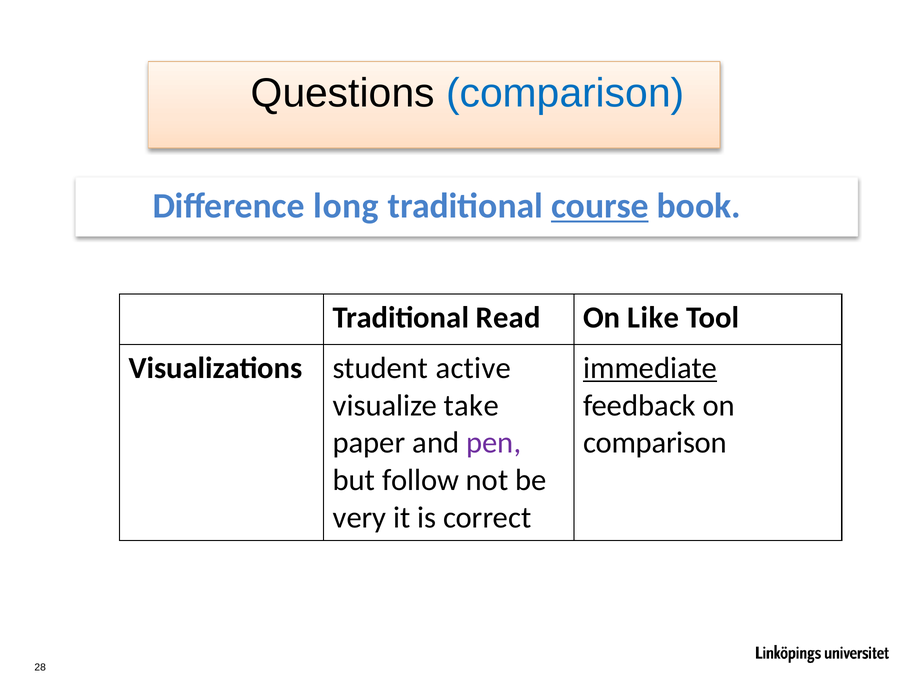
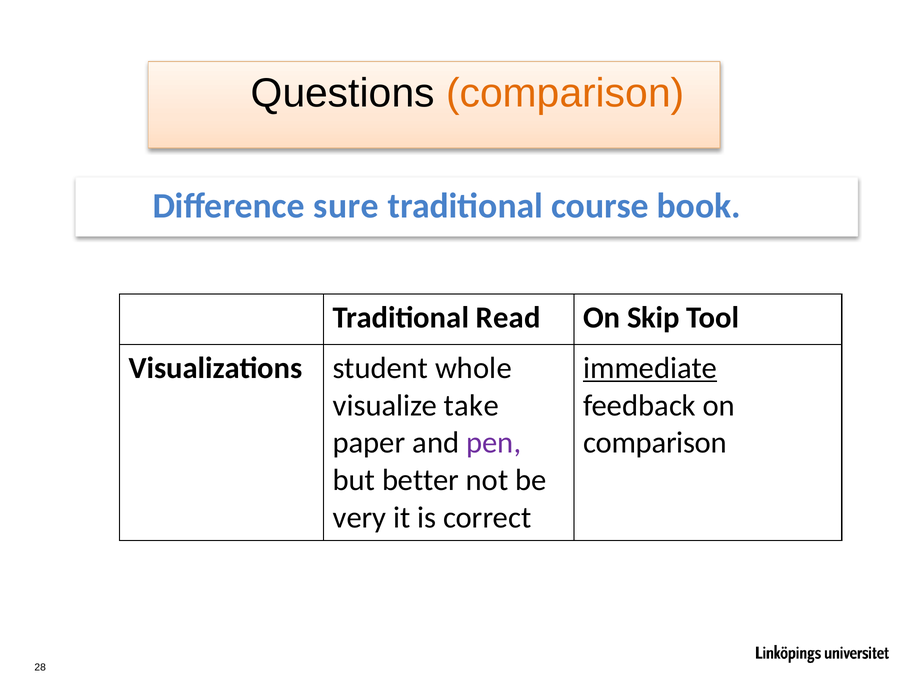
comparison at (565, 93) colour: blue -> orange
long: long -> sure
course underline: present -> none
Like: Like -> Skip
active: active -> whole
follow: follow -> better
